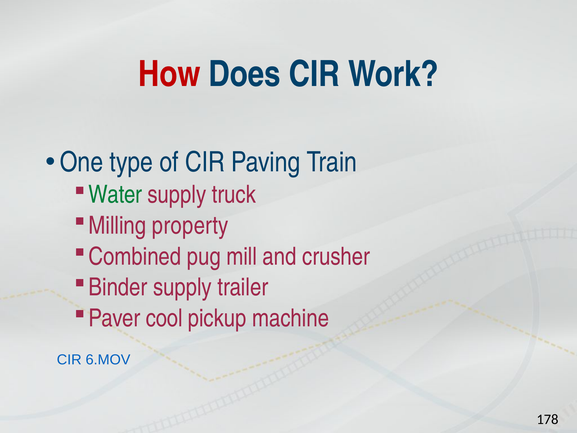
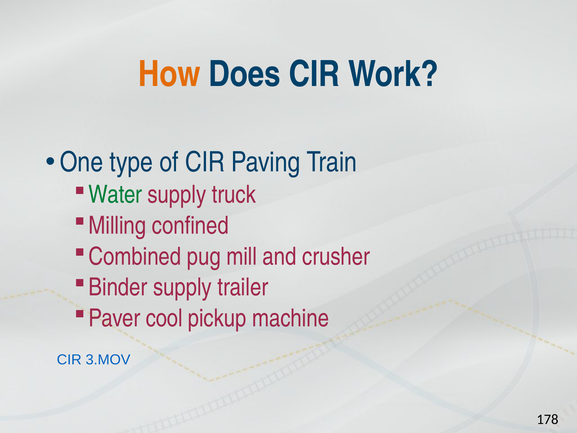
How colour: red -> orange
property: property -> confined
6.MOV: 6.MOV -> 3.MOV
